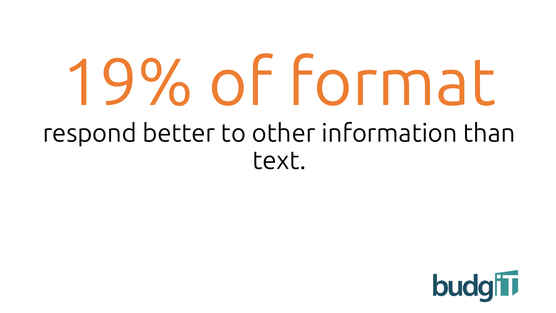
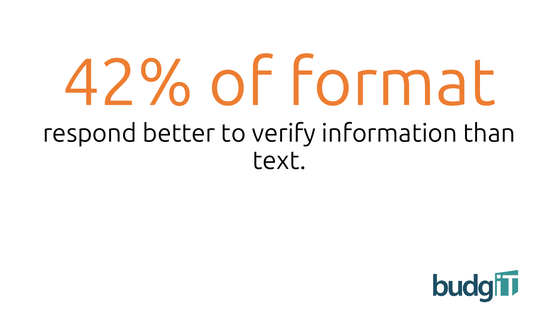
19%: 19% -> 42%
other: other -> verify
